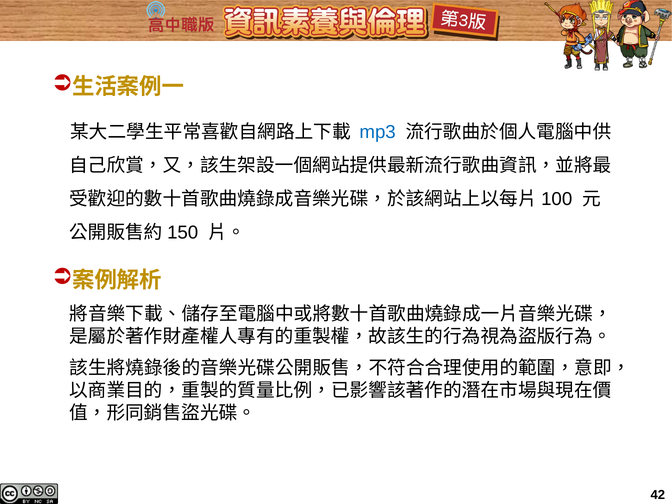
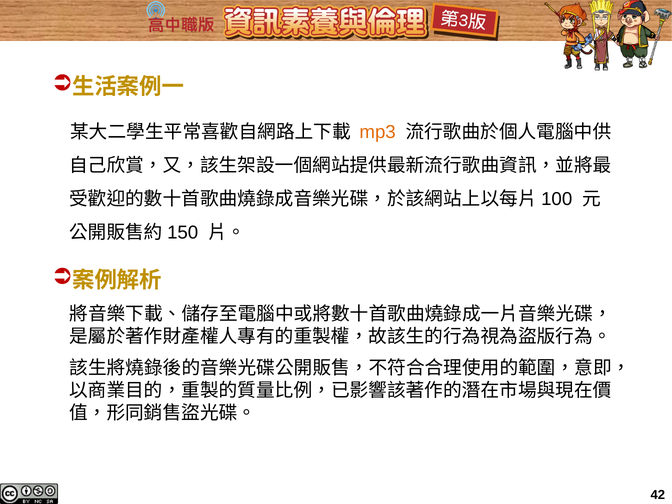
mp3 colour: blue -> orange
